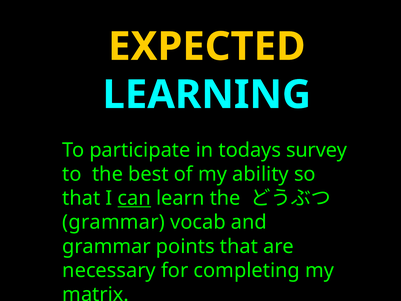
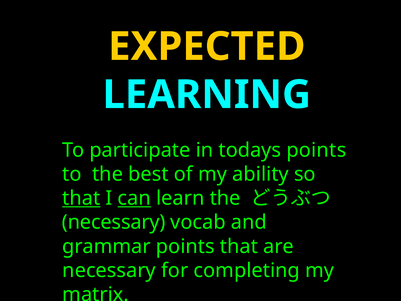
todays survey: survey -> points
that at (81, 198) underline: none -> present
grammar at (114, 222): grammar -> necessary
